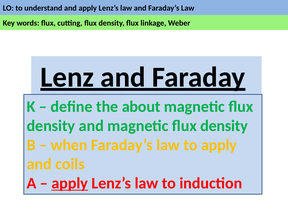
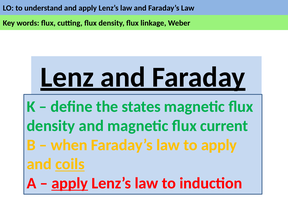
about: about -> states
and magnetic flux density: density -> current
coils underline: none -> present
